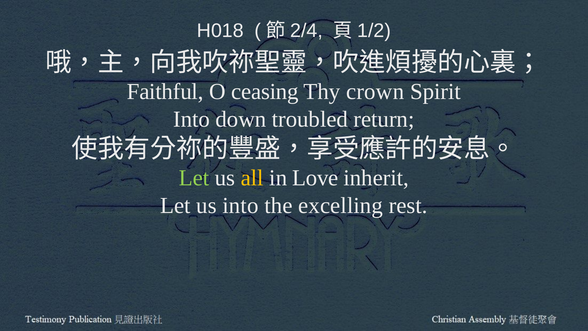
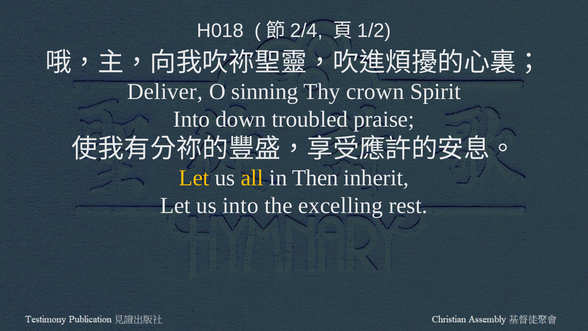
Faithful: Faithful -> Deliver
ceasing: ceasing -> sinning
return: return -> praise
Let at (194, 178) colour: light green -> yellow
Love: Love -> Then
